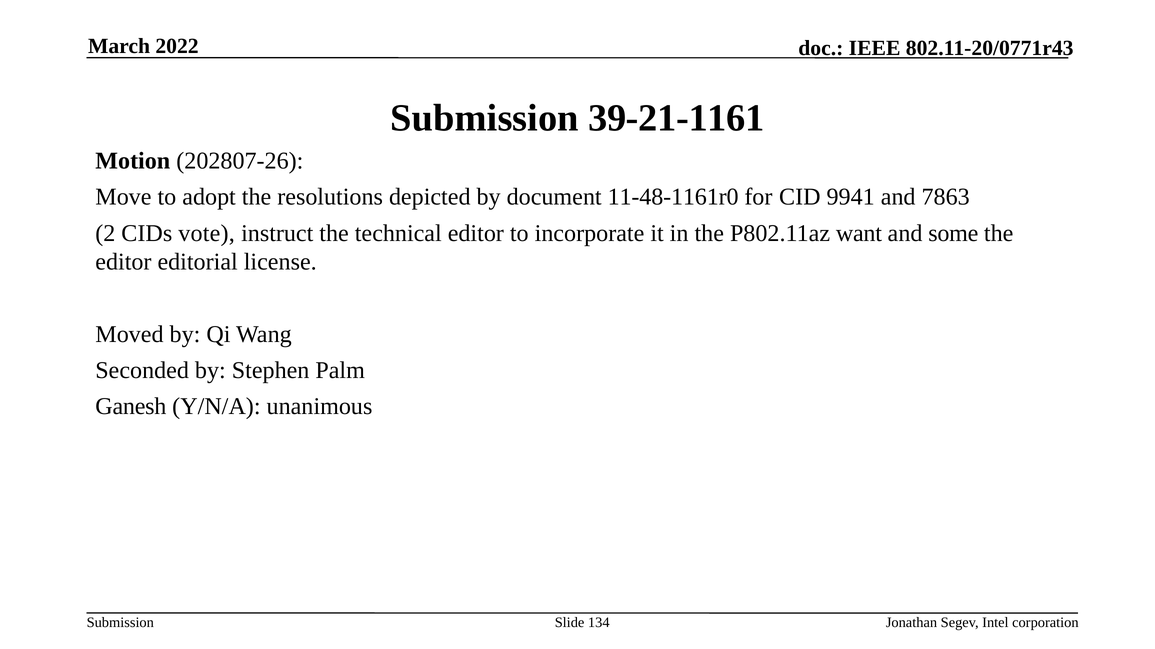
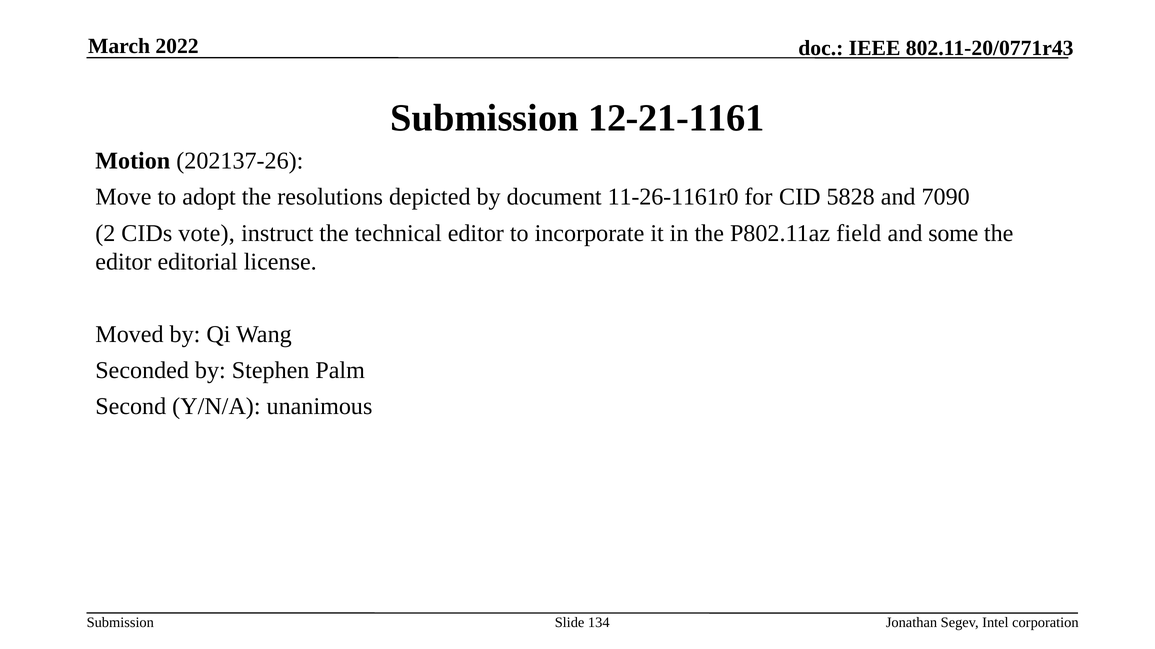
39-21-1161: 39-21-1161 -> 12-21-1161
202807-26: 202807-26 -> 202137-26
11-48-1161r0: 11-48-1161r0 -> 11-26-1161r0
9941: 9941 -> 5828
7863: 7863 -> 7090
want: want -> field
Ganesh: Ganesh -> Second
